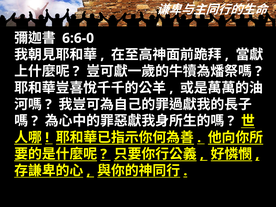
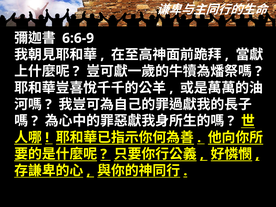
6:6-0: 6:6-0 -> 6:6-9
